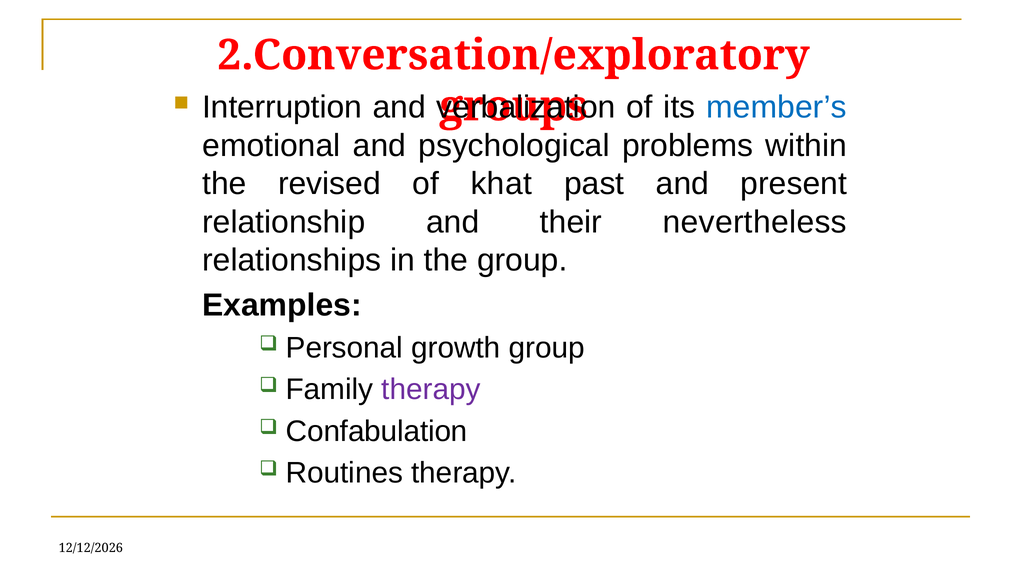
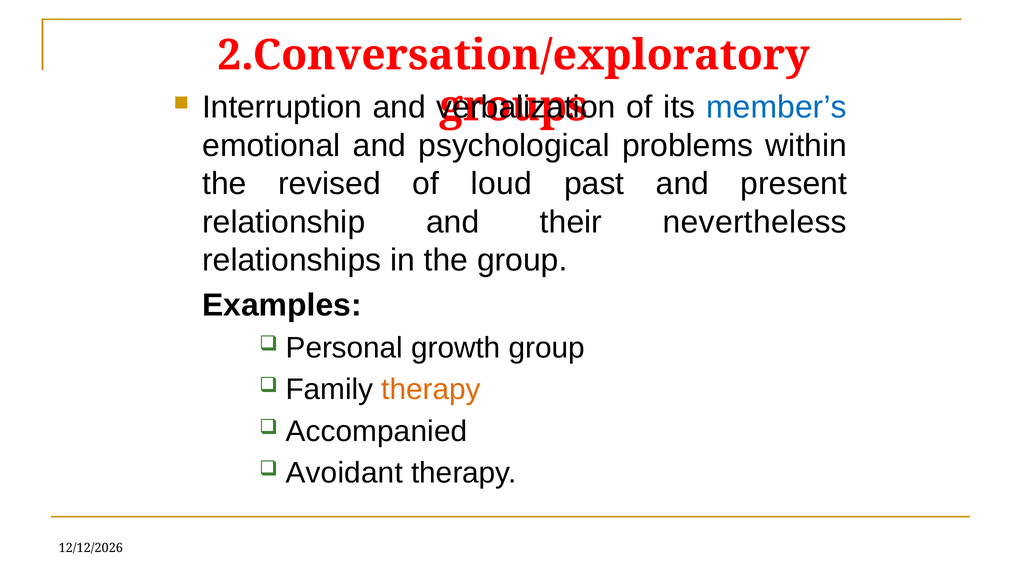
khat: khat -> loud
therapy at (431, 390) colour: purple -> orange
Confabulation: Confabulation -> Accompanied
Routines: Routines -> Avoidant
